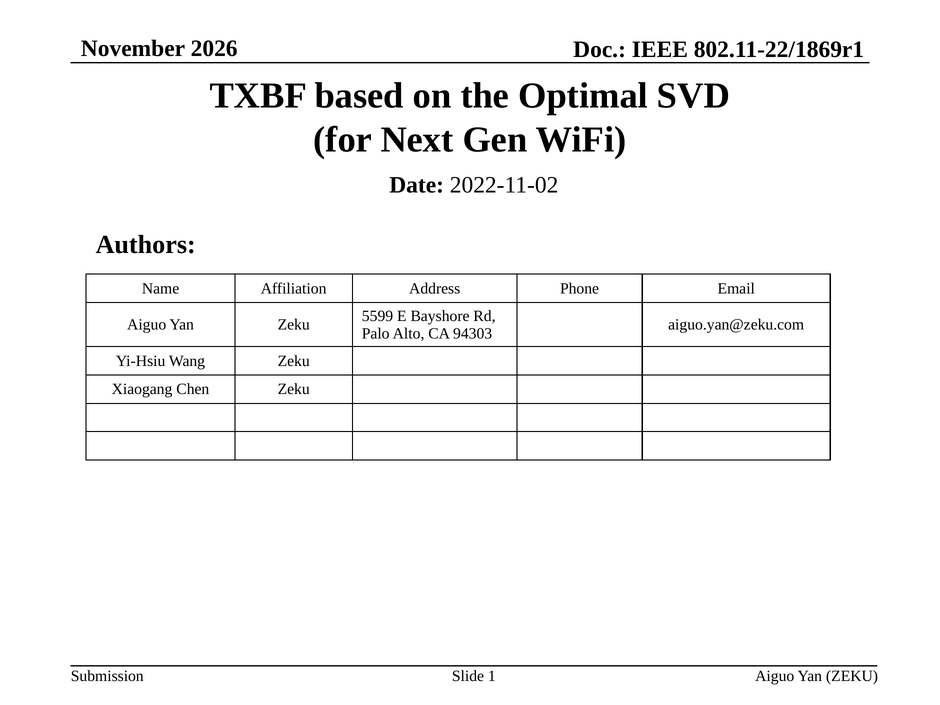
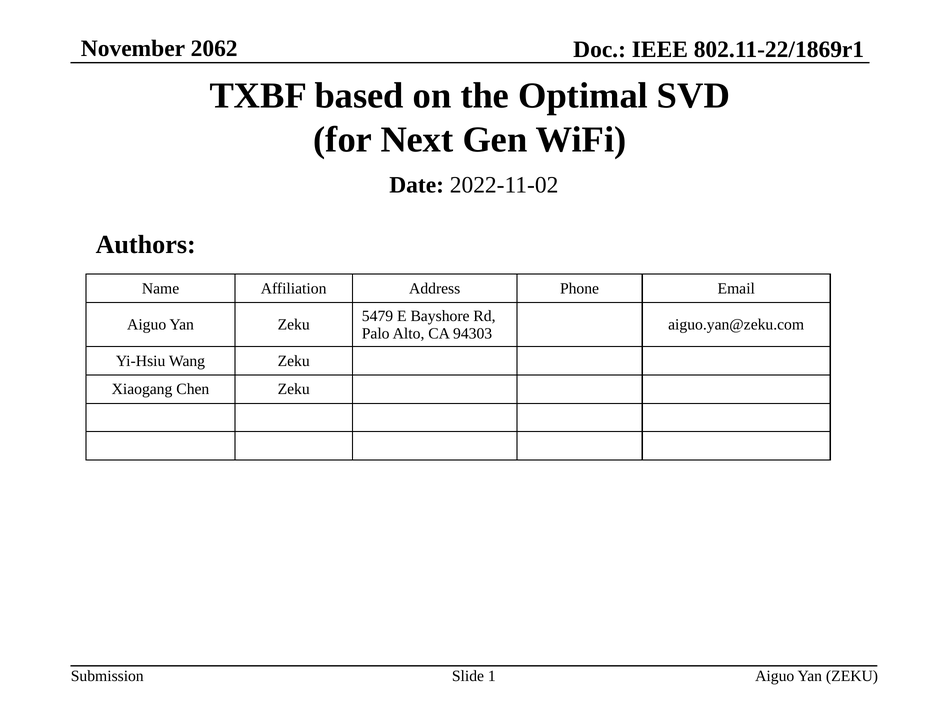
2026: 2026 -> 2062
5599: 5599 -> 5479
